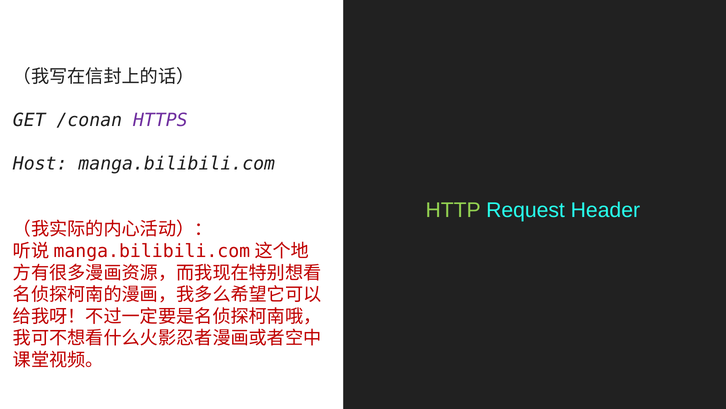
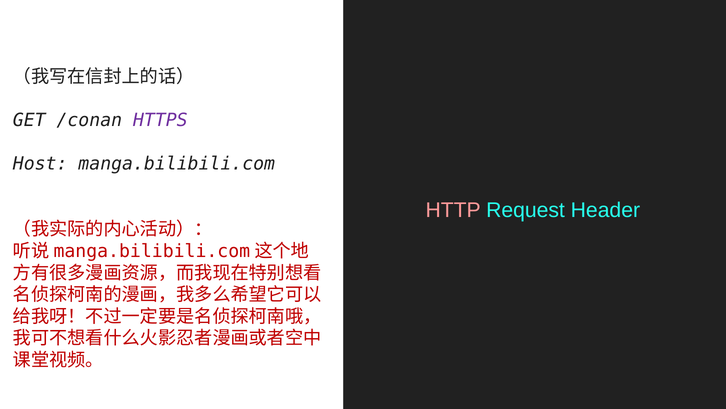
HTTP colour: light green -> pink
